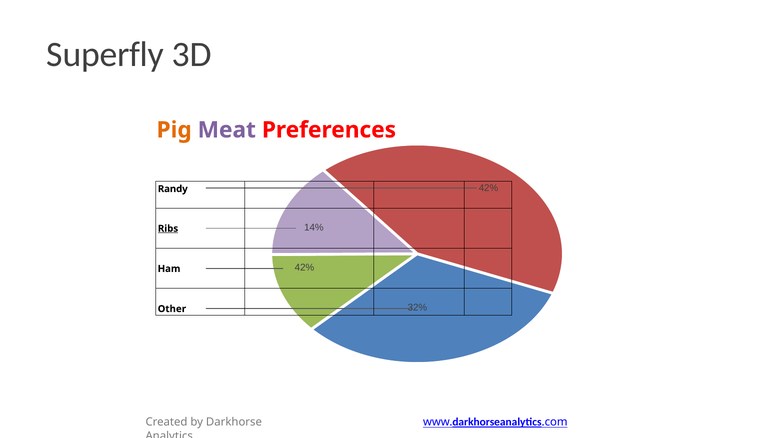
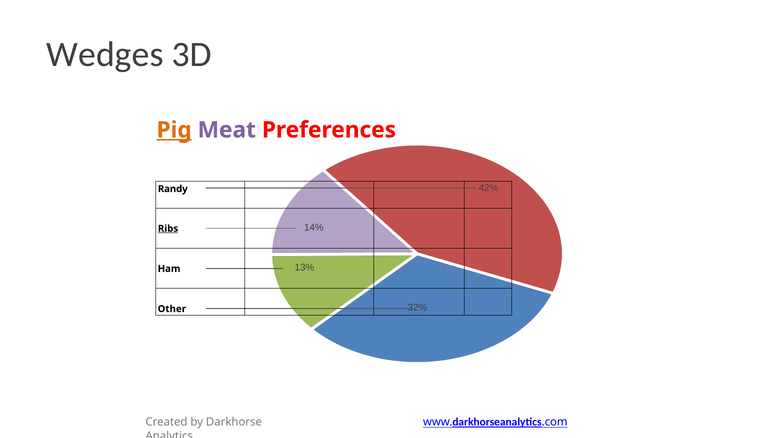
Superfly: Superfly -> Wedges
Pig underline: none -> present
Ham 42%: 42% -> 13%
